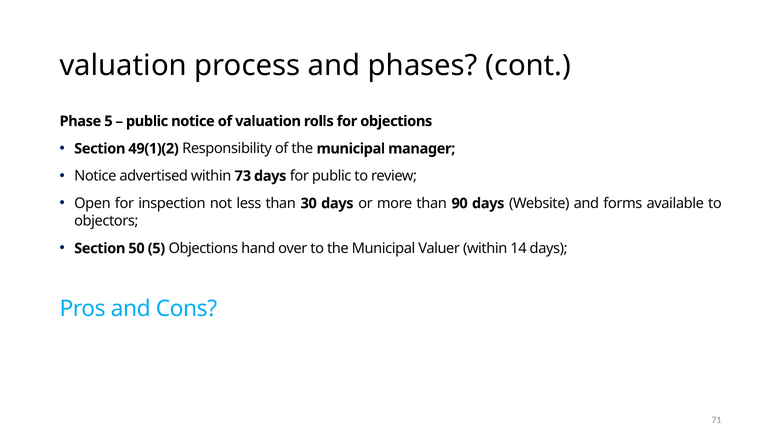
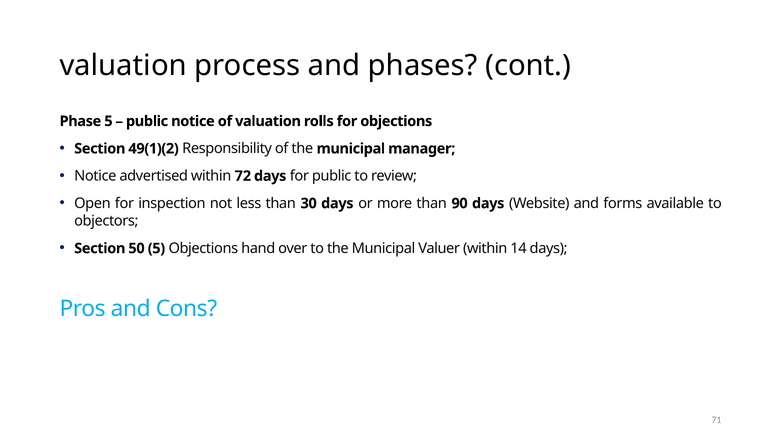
73: 73 -> 72
